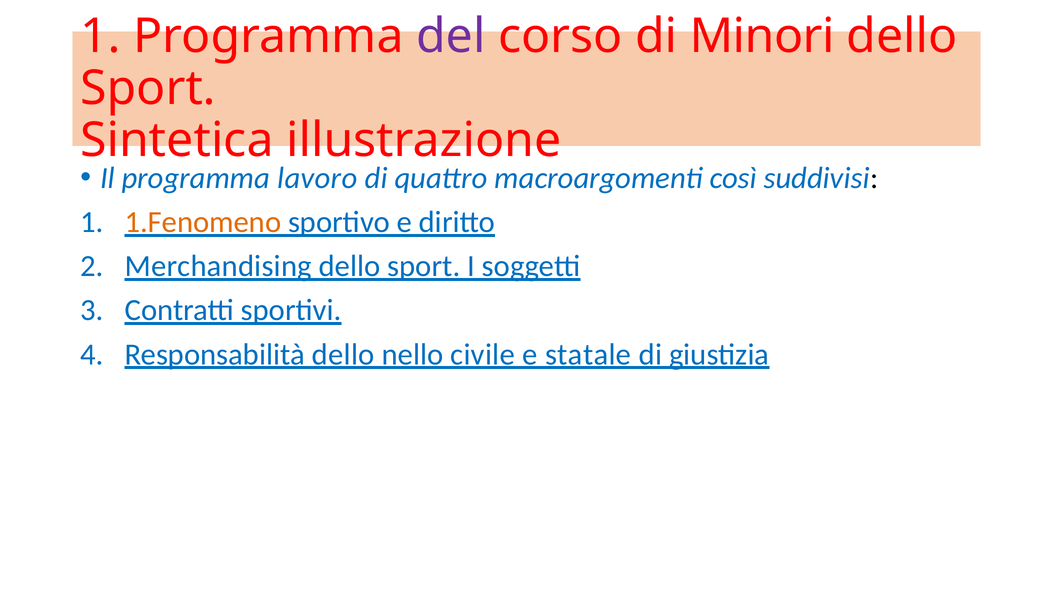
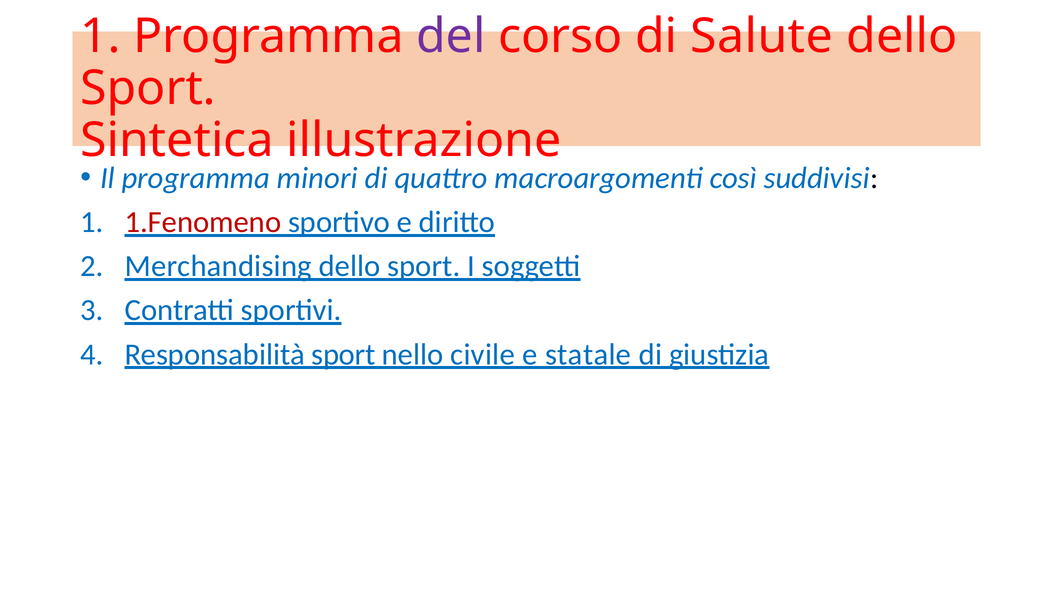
Minori: Minori -> Salute
lavoro: lavoro -> minori
1.Fenomeno colour: orange -> red
Responsabilità dello: dello -> sport
